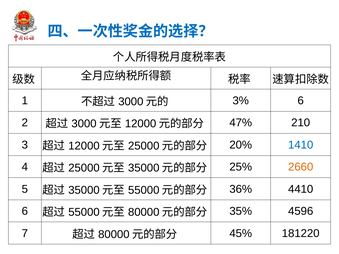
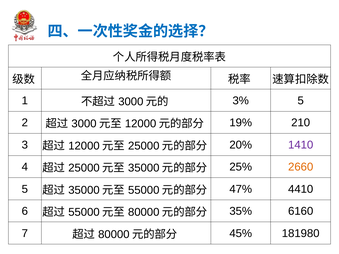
3% 6: 6 -> 5
47%: 47% -> 19%
1410 colour: blue -> purple
36%: 36% -> 47%
4596: 4596 -> 6160
181220: 181220 -> 181980
